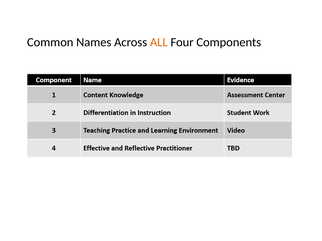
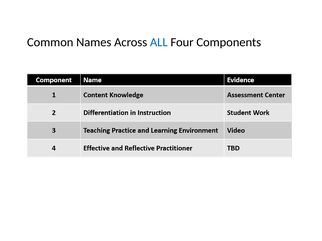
ALL colour: orange -> blue
